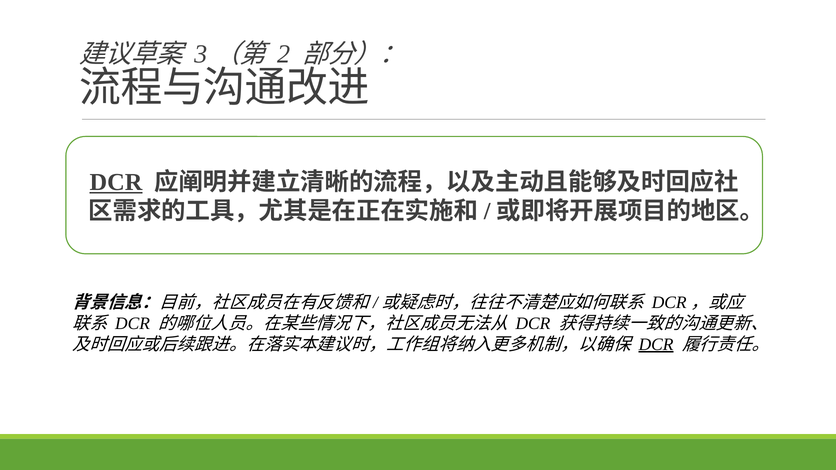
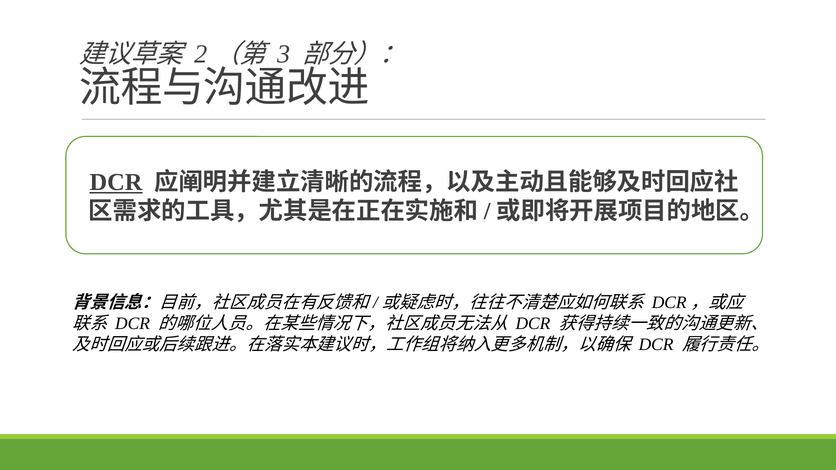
3: 3 -> 2
2: 2 -> 3
DCR at (656, 344) underline: present -> none
